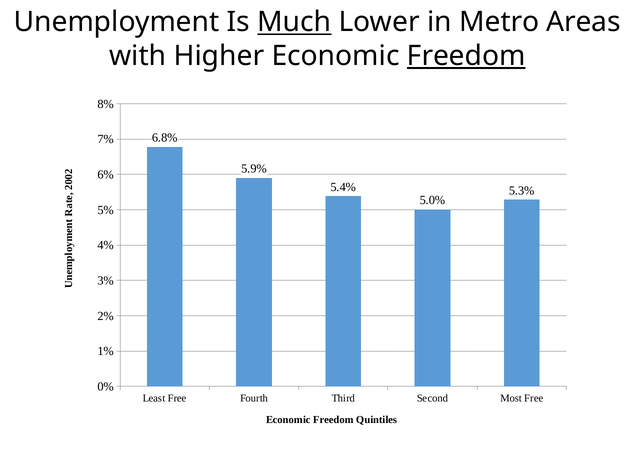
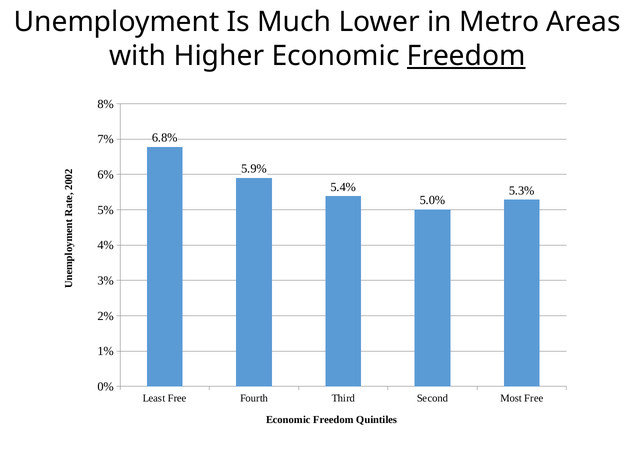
Much underline: present -> none
